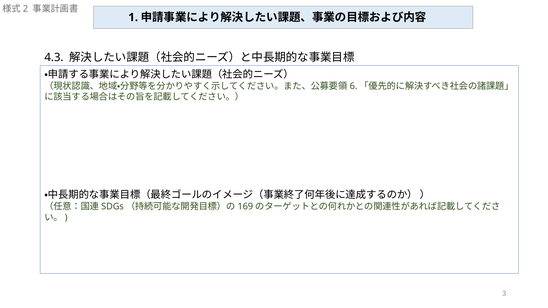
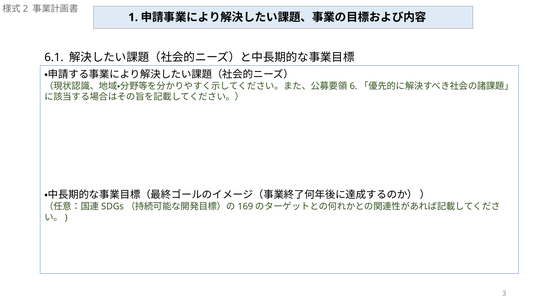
4.3: 4.3 -> 6.1
